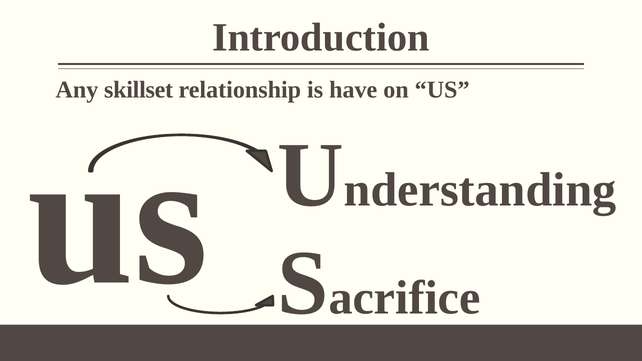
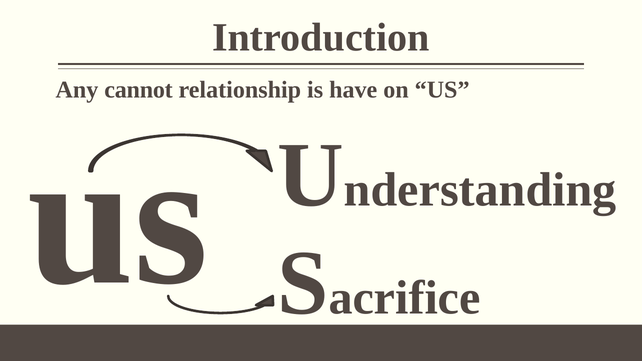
skillset: skillset -> cannot
